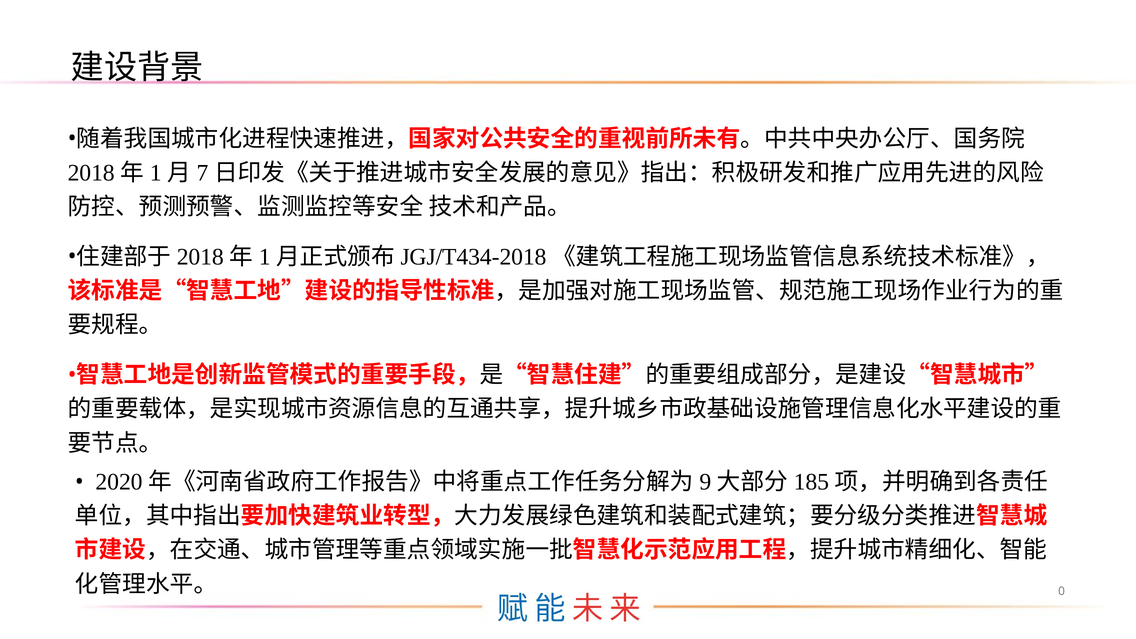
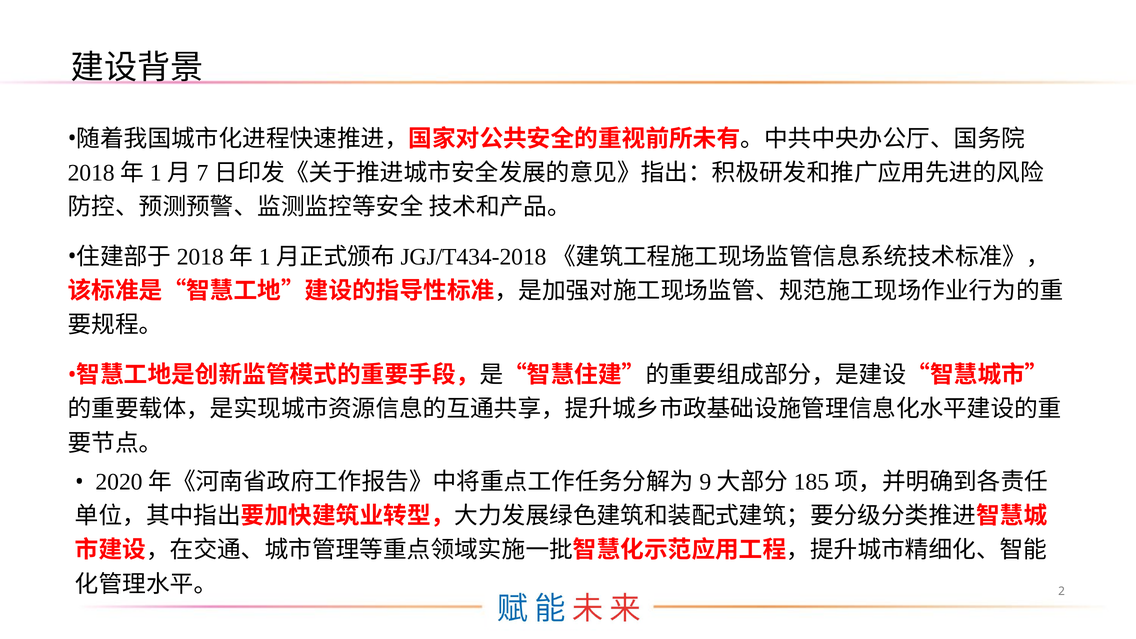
0: 0 -> 2
